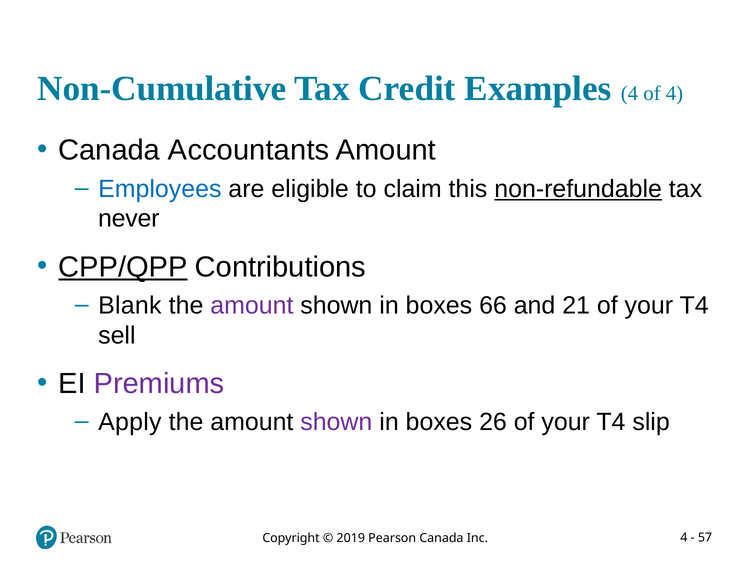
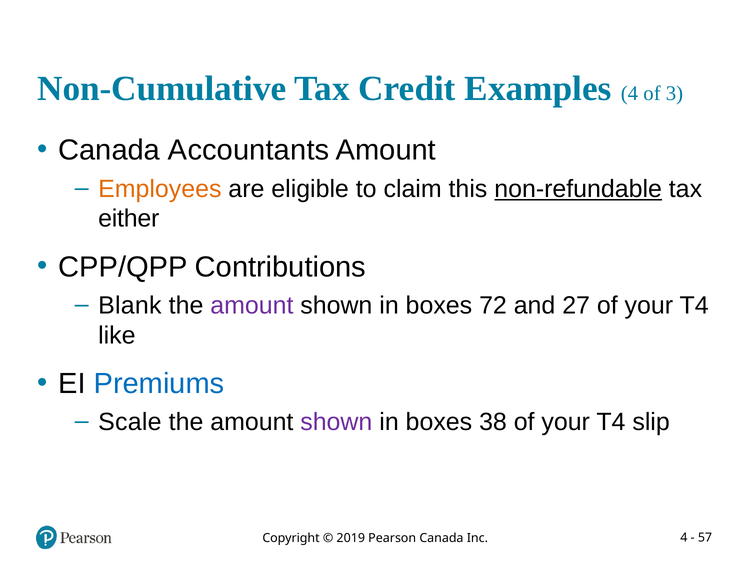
of 4: 4 -> 3
Employees colour: blue -> orange
never: never -> either
CPP/QPP underline: present -> none
66: 66 -> 72
21: 21 -> 27
sell: sell -> like
Premiums colour: purple -> blue
Apply: Apply -> Scale
26: 26 -> 38
